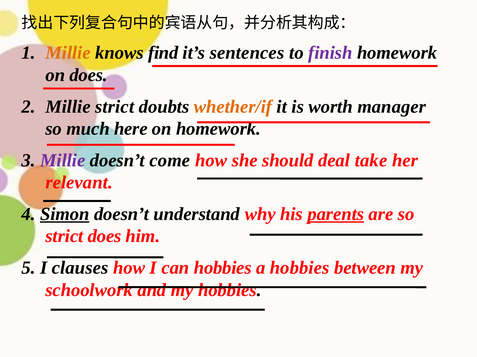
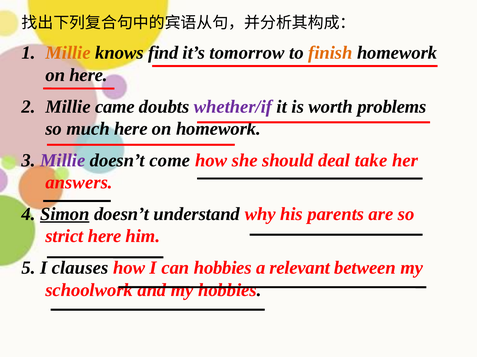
sentences: sentences -> tomorrow
finish colour: purple -> orange
on does: does -> here
Millie strict: strict -> came
whether/if colour: orange -> purple
manager: manager -> problems
relevant: relevant -> answers
parents underline: present -> none
strict does: does -> here
a hobbies: hobbies -> relevant
